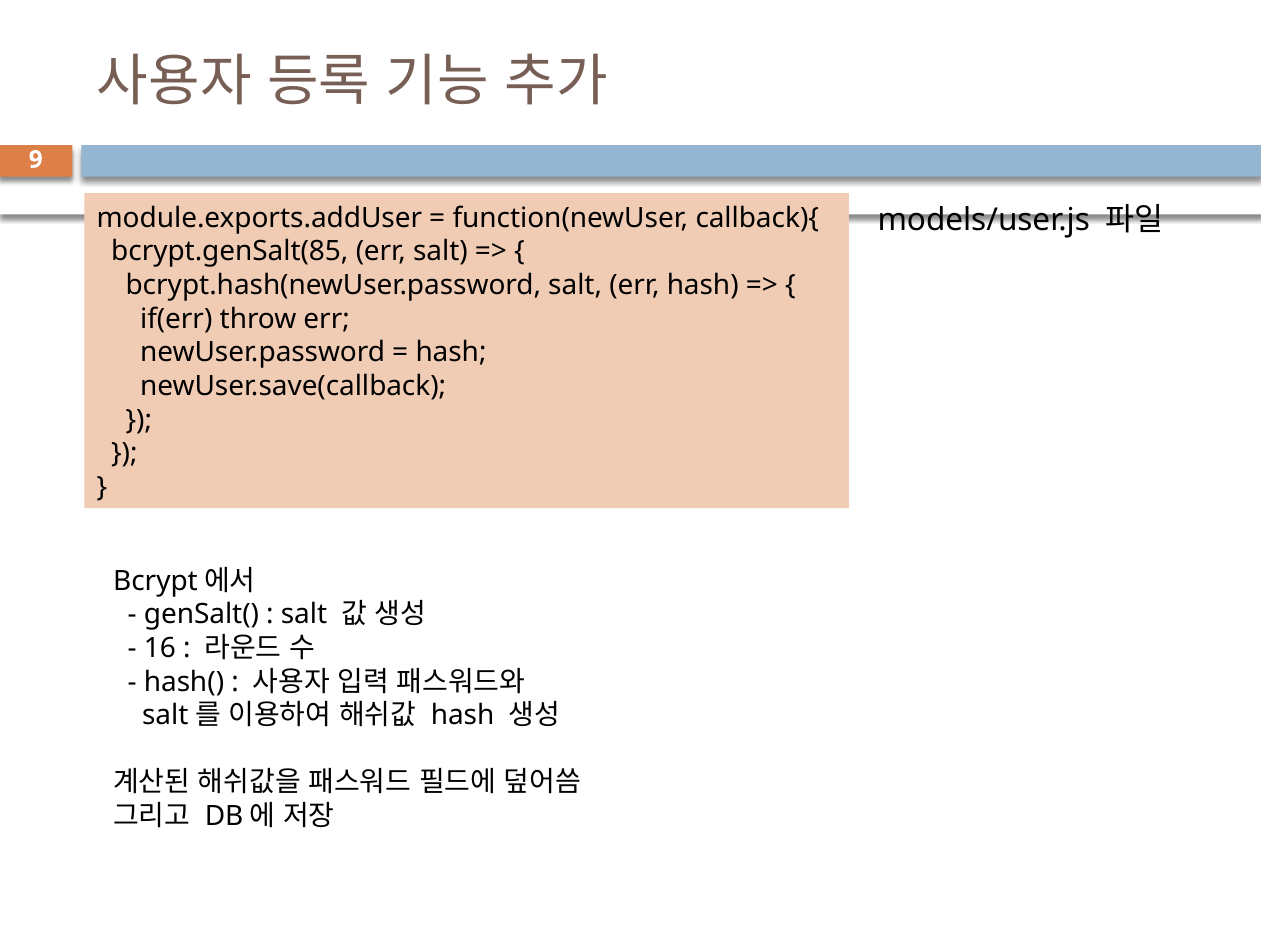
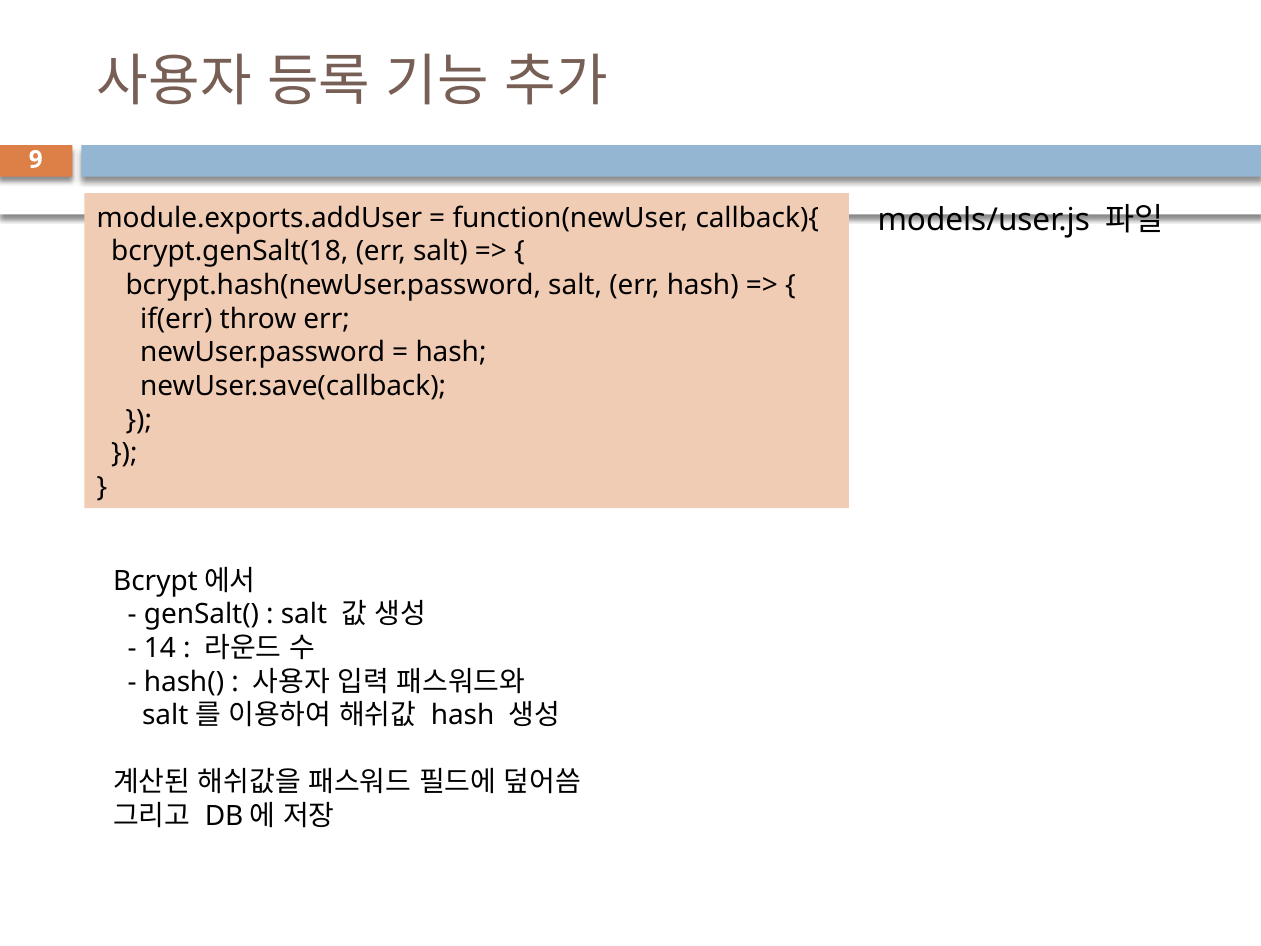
bcrypt.genSalt(85: bcrypt.genSalt(85 -> bcrypt.genSalt(18
16: 16 -> 14
